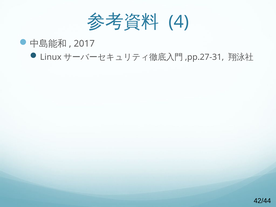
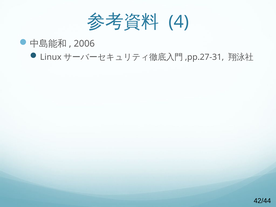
2017: 2017 -> 2006
